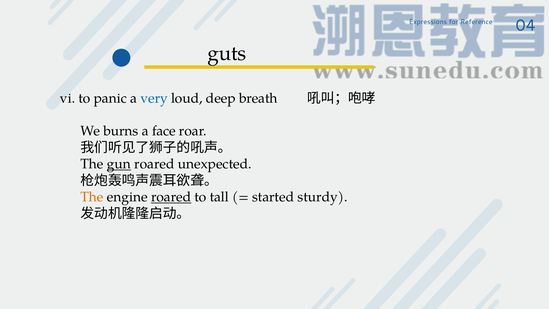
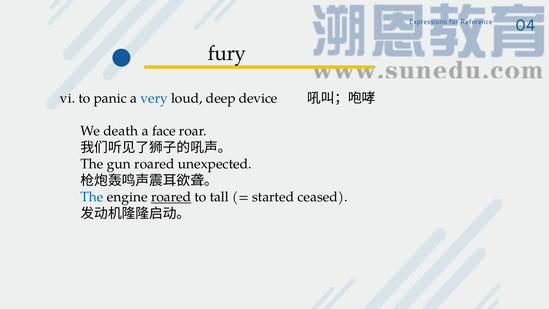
guts: guts -> fury
breath: breath -> device
burns: burns -> death
gun underline: present -> none
The at (92, 197) colour: orange -> blue
sturdy: sturdy -> ceased
